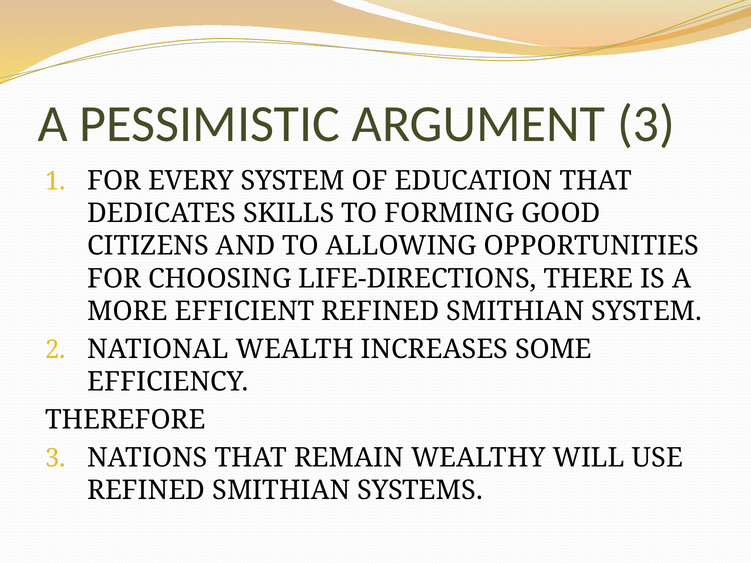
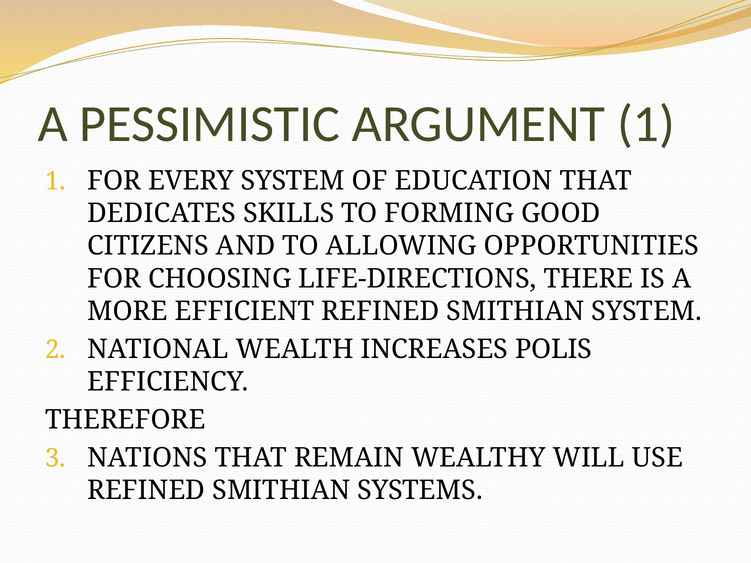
ARGUMENT 3: 3 -> 1
SOME: SOME -> POLIS
